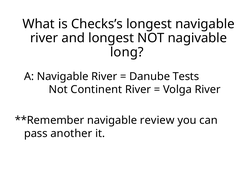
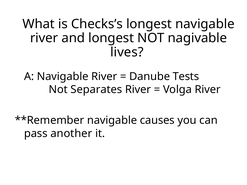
long: long -> lives
Continent: Continent -> Separates
review: review -> causes
